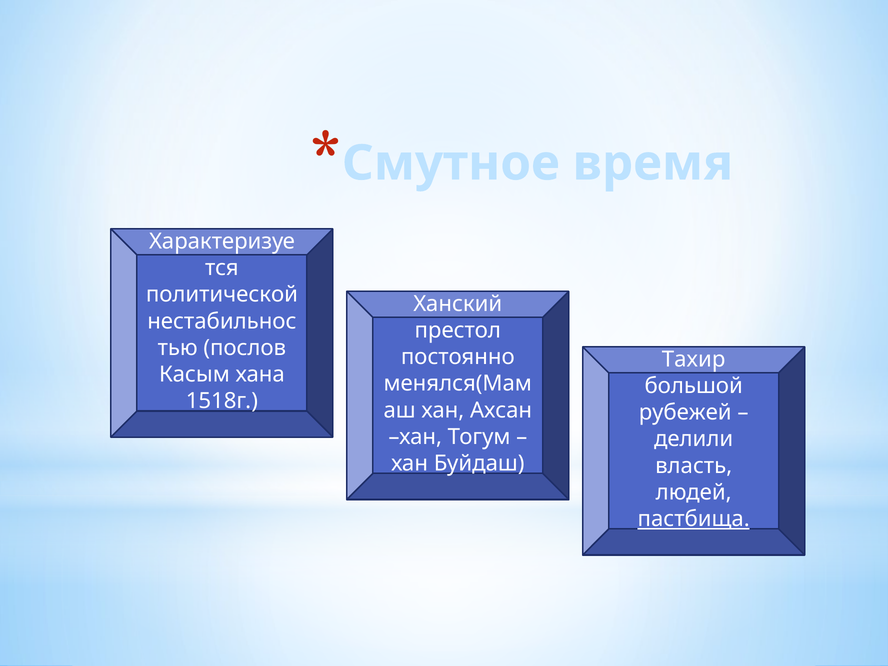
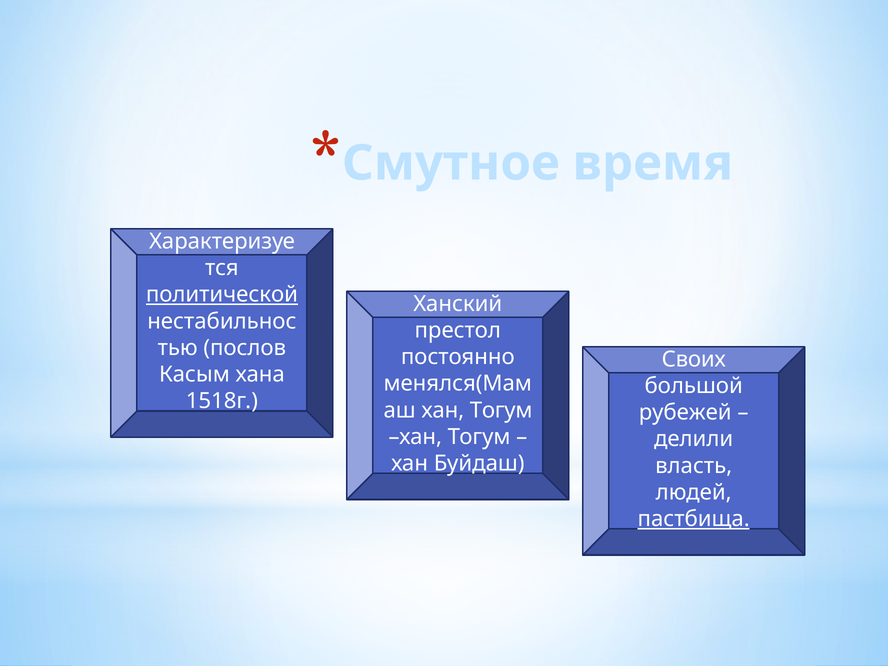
политической underline: none -> present
Тахир: Тахир -> Своих
Ахсан at (501, 410): Ахсан -> Тогум
